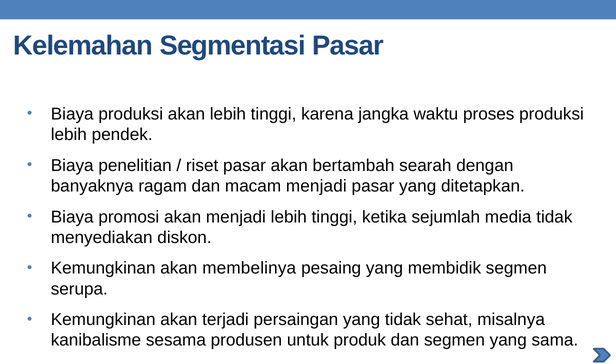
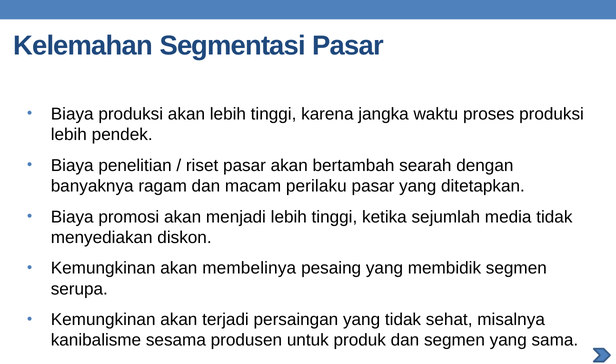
macam menjadi: menjadi -> perilaku
